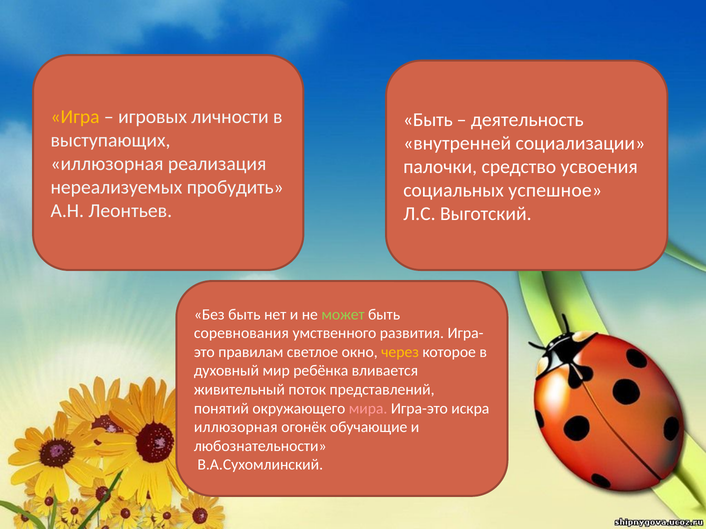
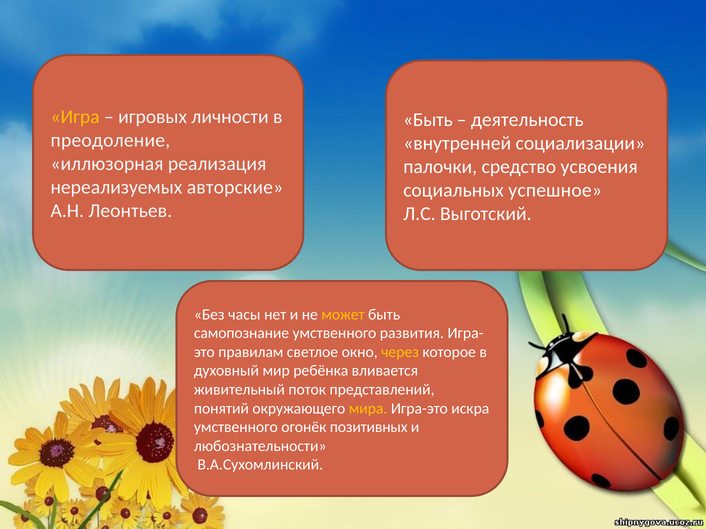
выступающих: выступающих -> преодоление
пробудить: пробудить -> авторские
Без быть: быть -> часы
может colour: light green -> yellow
соревнования: соревнования -> самопознание
мира colour: pink -> yellow
иллюзорная at (236, 428): иллюзорная -> умственного
обучающие: обучающие -> позитивных
